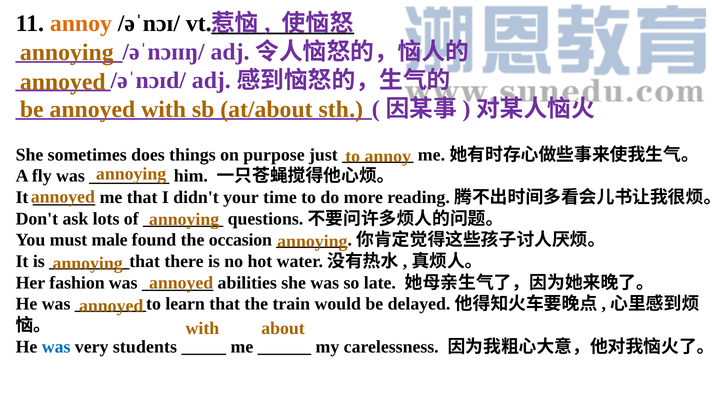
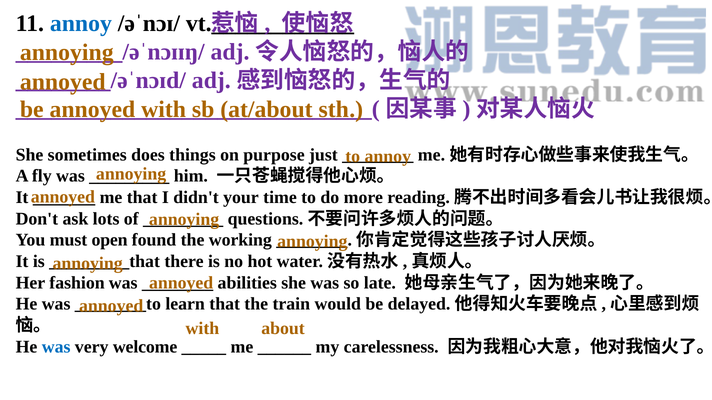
annoy at (81, 24) colour: orange -> blue
male: male -> open
occasion: occasion -> working
students: students -> welcome
